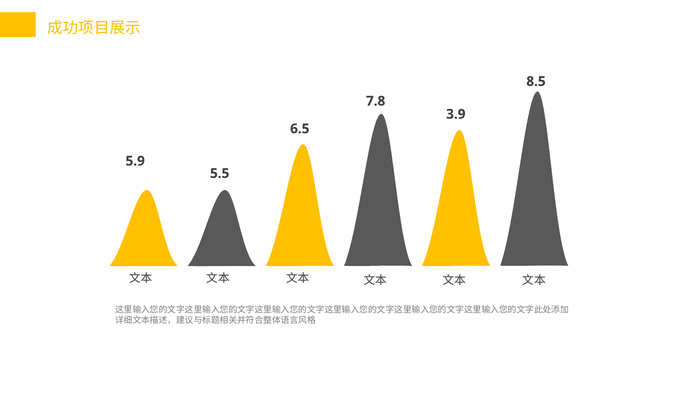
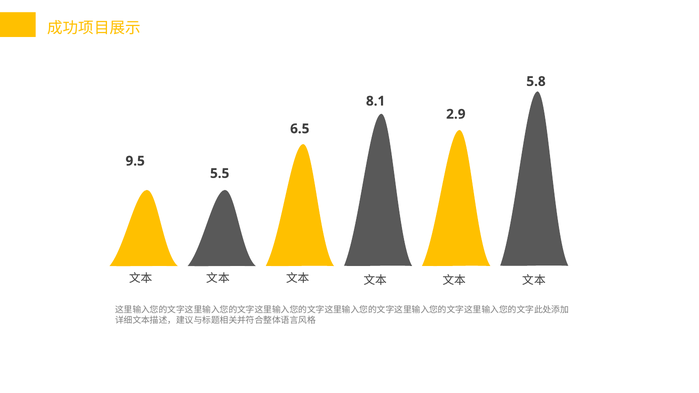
8.5: 8.5 -> 5.8
7.8: 7.8 -> 8.1
3.9: 3.9 -> 2.9
5.9: 5.9 -> 9.5
